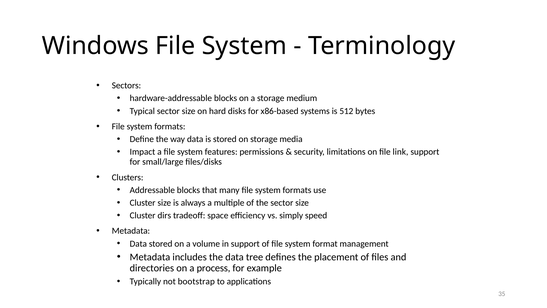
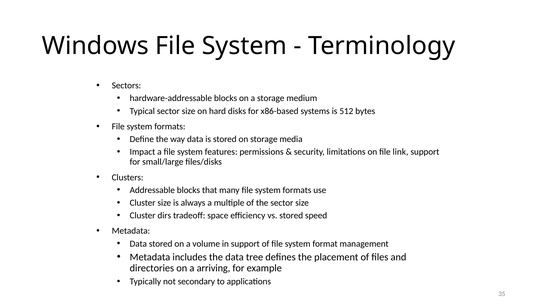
vs simply: simply -> stored
process: process -> arriving
bootstrap: bootstrap -> secondary
